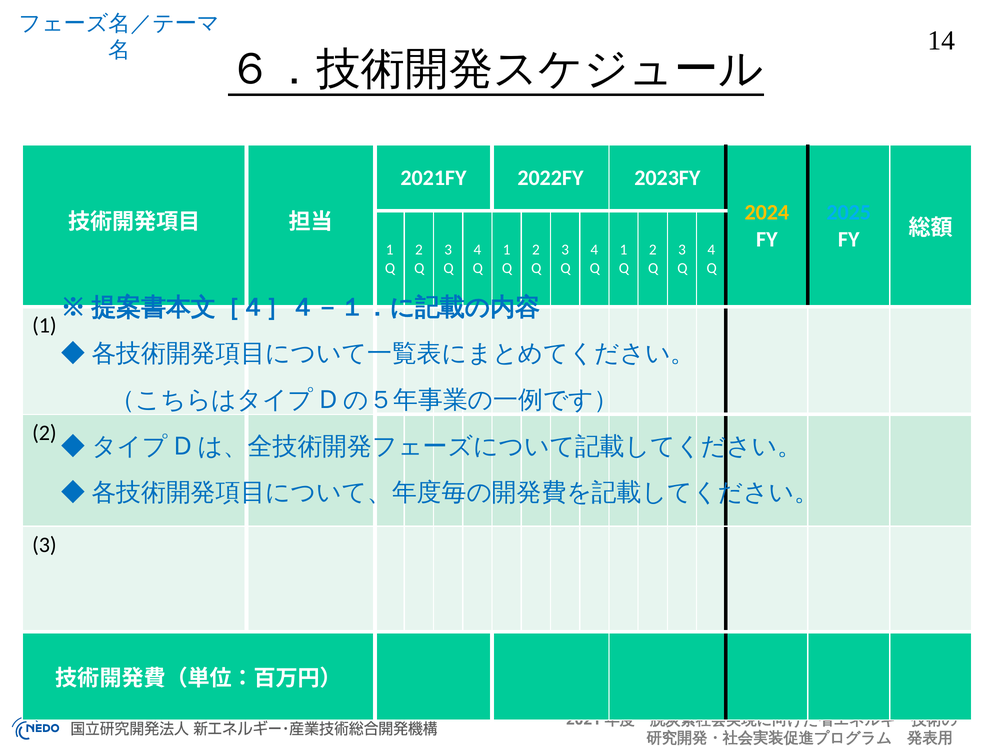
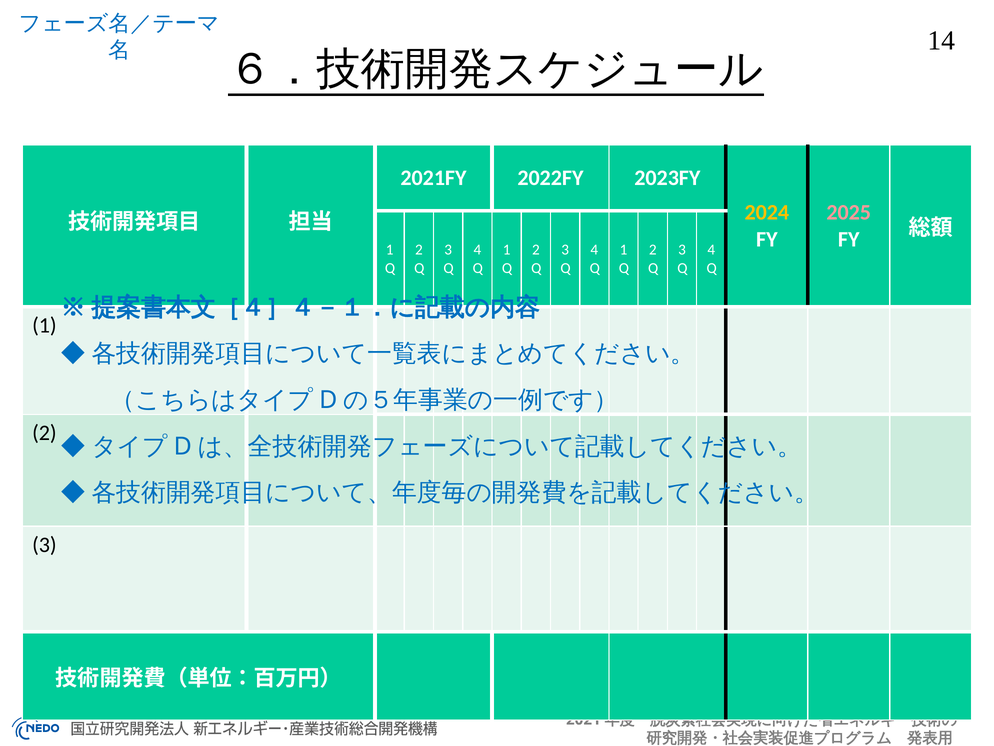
2025 colour: light blue -> pink
